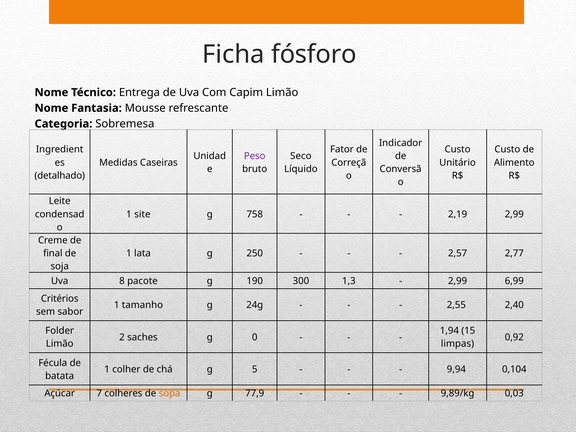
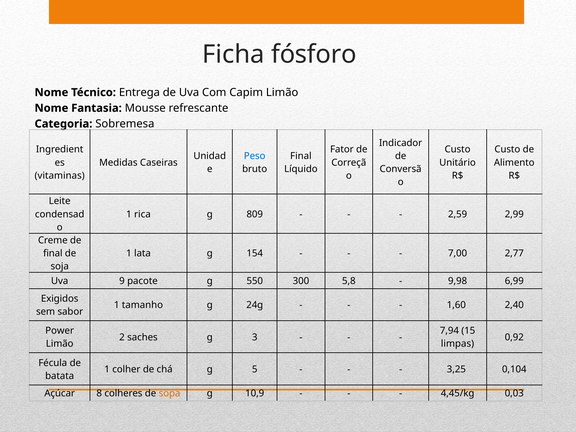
Peso colour: purple -> blue
Seco at (301, 156): Seco -> Final
detalhado: detalhado -> vitaminas
site: site -> rica
758: 758 -> 809
2,19: 2,19 -> 2,59
250: 250 -> 154
2,57: 2,57 -> 7,00
8: 8 -> 9
190: 190 -> 550
1,3: 1,3 -> 5,8
2,99 at (458, 281): 2,99 -> 9,98
Critérios: Critérios -> Exigidos
2,55: 2,55 -> 1,60
Folder: Folder -> Power
1,94: 1,94 -> 7,94
0: 0 -> 3
9,94: 9,94 -> 3,25
7: 7 -> 8
77,9: 77,9 -> 10,9
9,89/kg: 9,89/kg -> 4,45/kg
